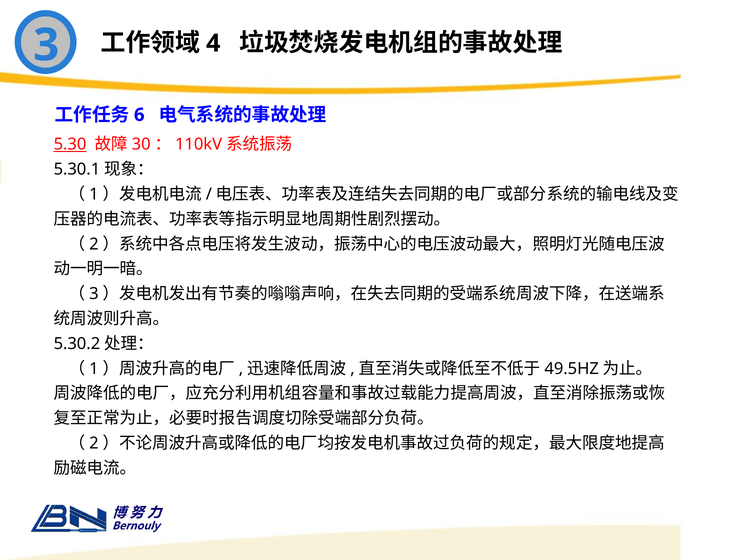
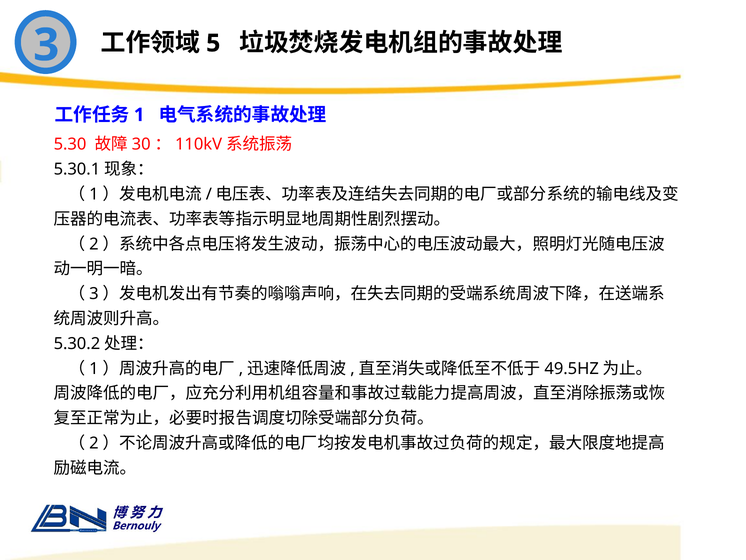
4: 4 -> 5
6: 6 -> 1
5.30 underline: present -> none
